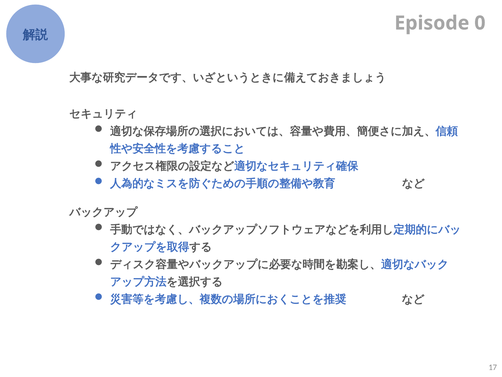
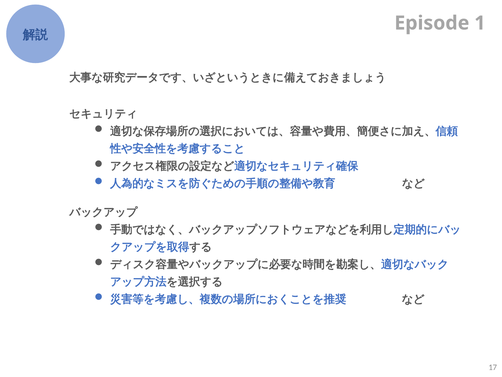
0: 0 -> 1
